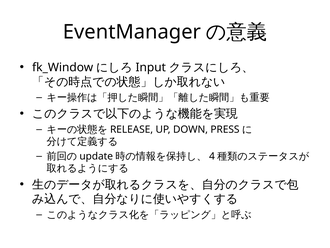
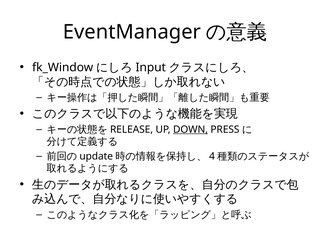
DOWN underline: none -> present
